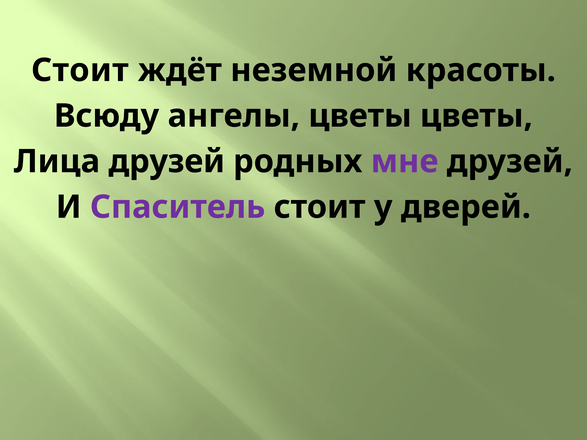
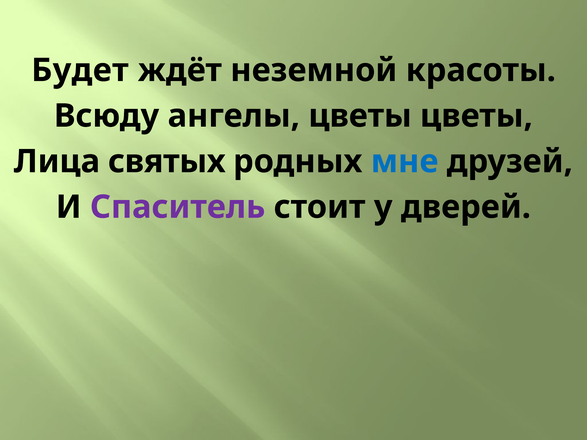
Стоит at (80, 70): Стоит -> Будет
Лица друзей: друзей -> святых
мне colour: purple -> blue
